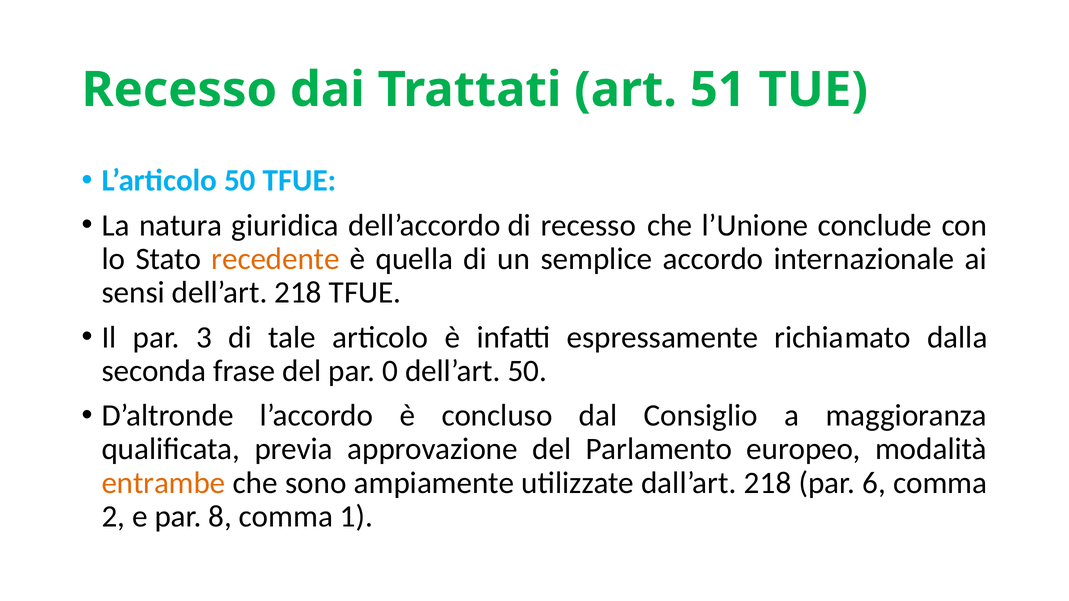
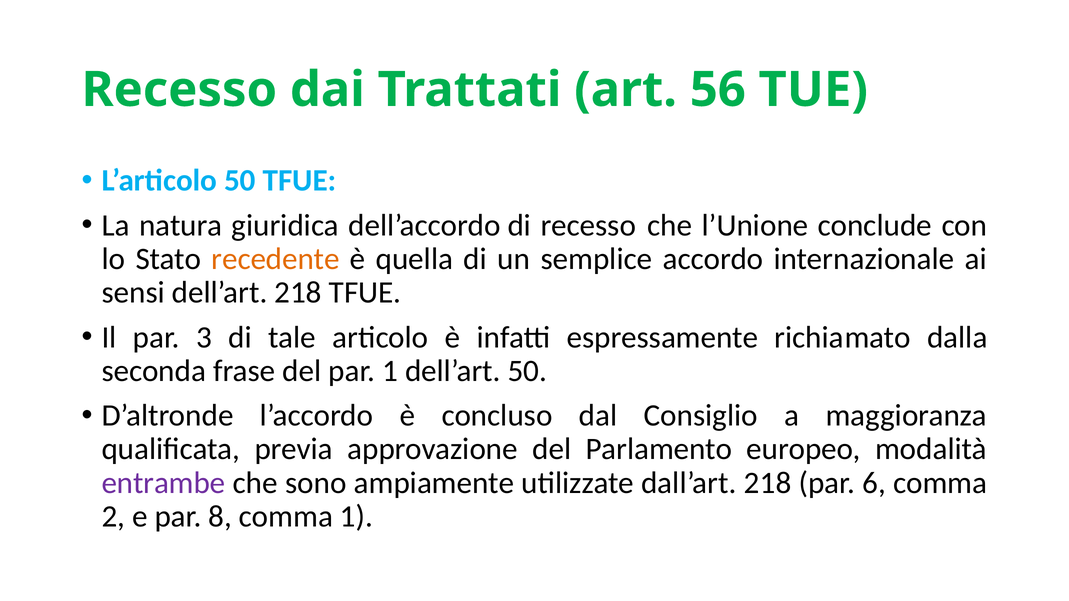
51: 51 -> 56
par 0: 0 -> 1
entrambe colour: orange -> purple
